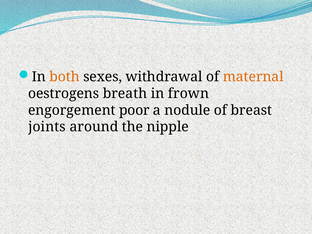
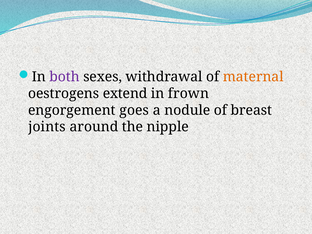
both colour: orange -> purple
breath: breath -> extend
poor: poor -> goes
